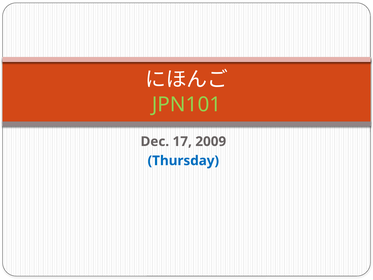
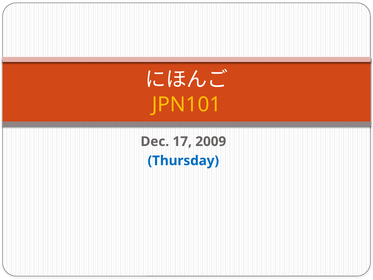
JPN101 colour: light green -> yellow
